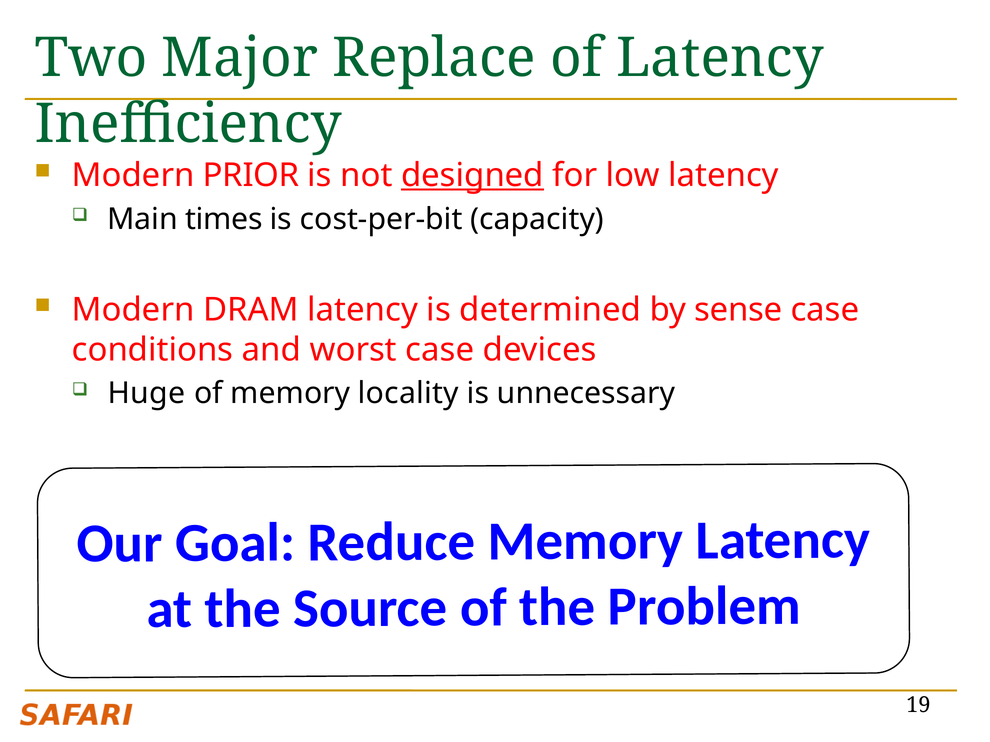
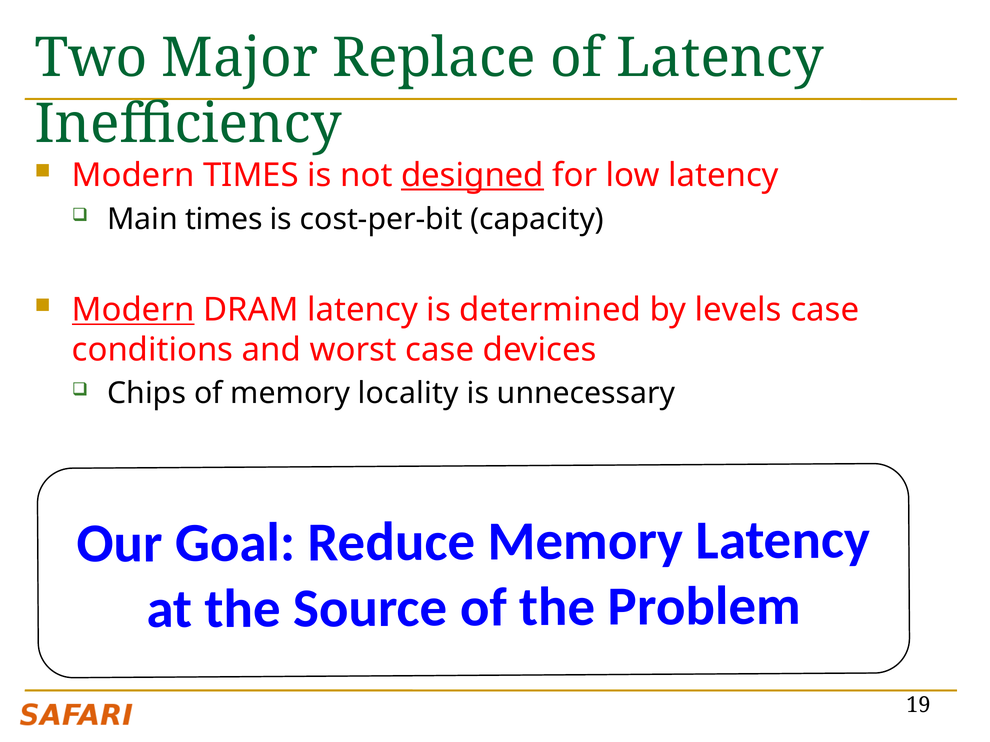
Modern PRIOR: PRIOR -> TIMES
Modern at (133, 310) underline: none -> present
sense: sense -> levels
Huge: Huge -> Chips
